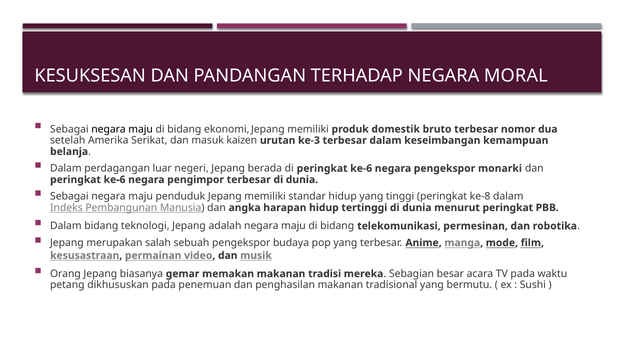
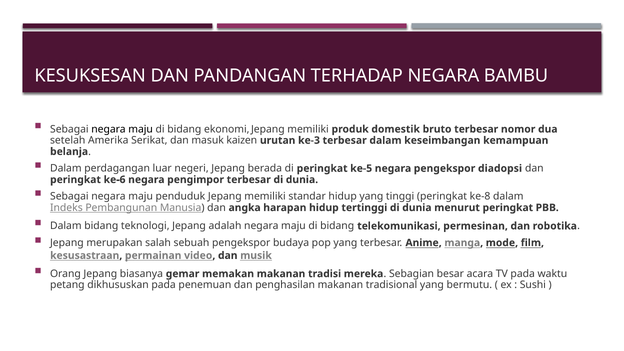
MORAL: MORAL -> BAMBU
di peringkat ke-6: ke-6 -> ke-5
monarki: monarki -> diadopsi
